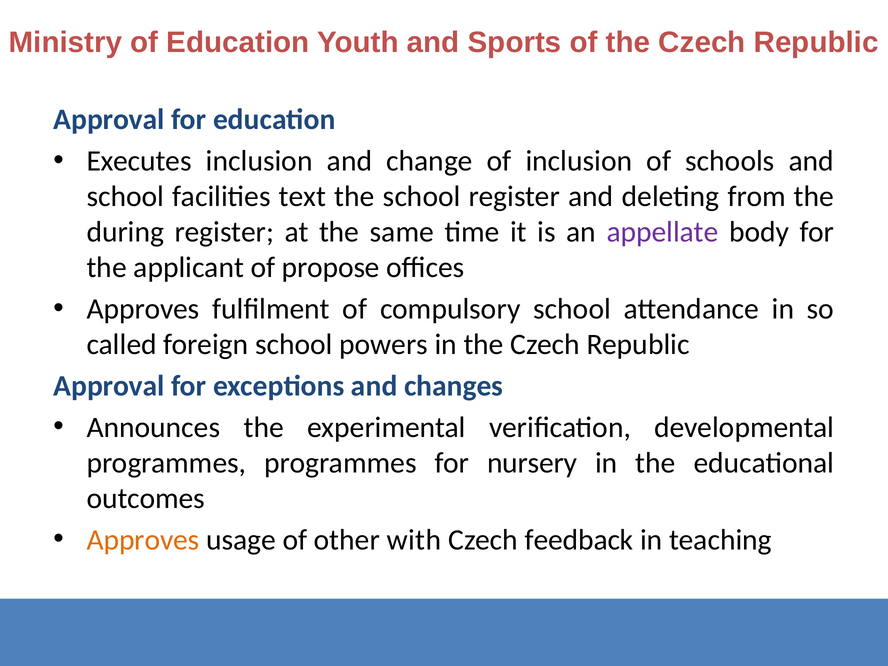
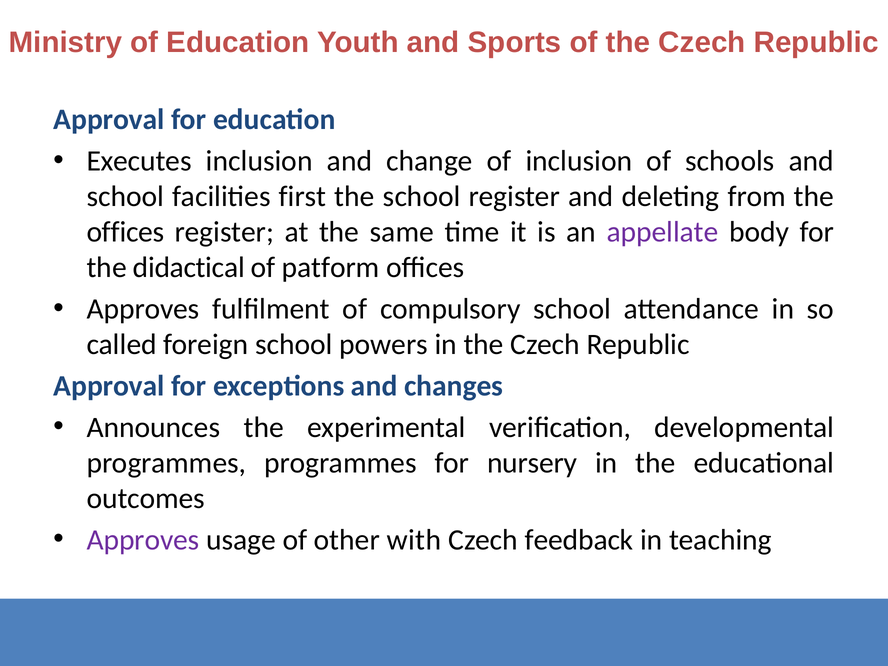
text: text -> first
during at (125, 232): during -> offices
applicant: applicant -> didactical
propose: propose -> patform
Approves at (143, 540) colour: orange -> purple
